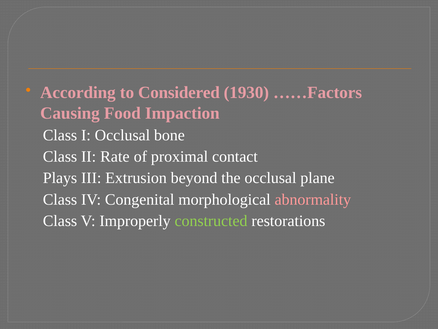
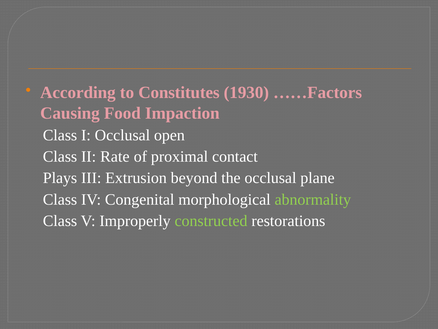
Considered: Considered -> Constitutes
bone: bone -> open
abnormality colour: pink -> light green
